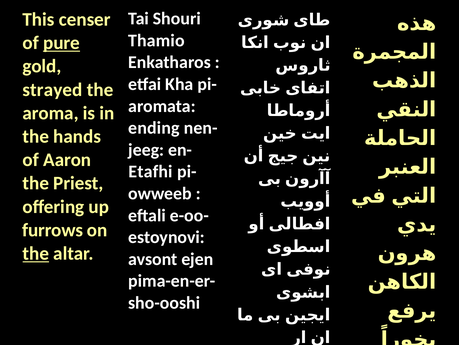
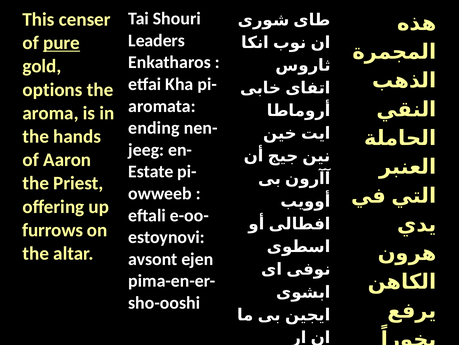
Thamio: Thamio -> Leaders
strayed: strayed -> options
Etafhi: Etafhi -> Estate
the at (36, 253) underline: present -> none
